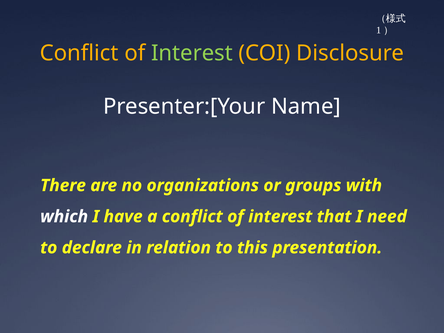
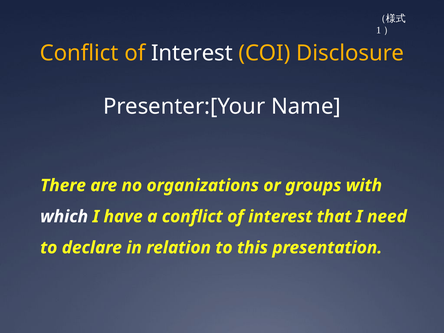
Interest at (192, 53) colour: light green -> white
